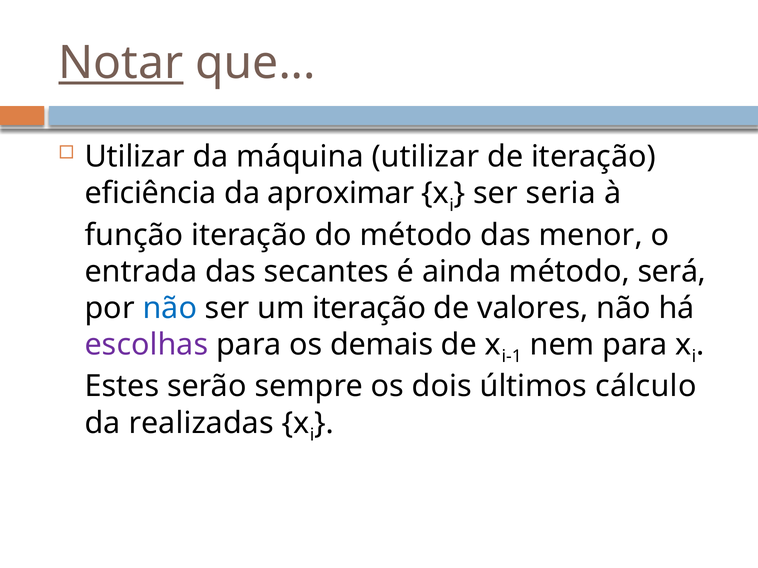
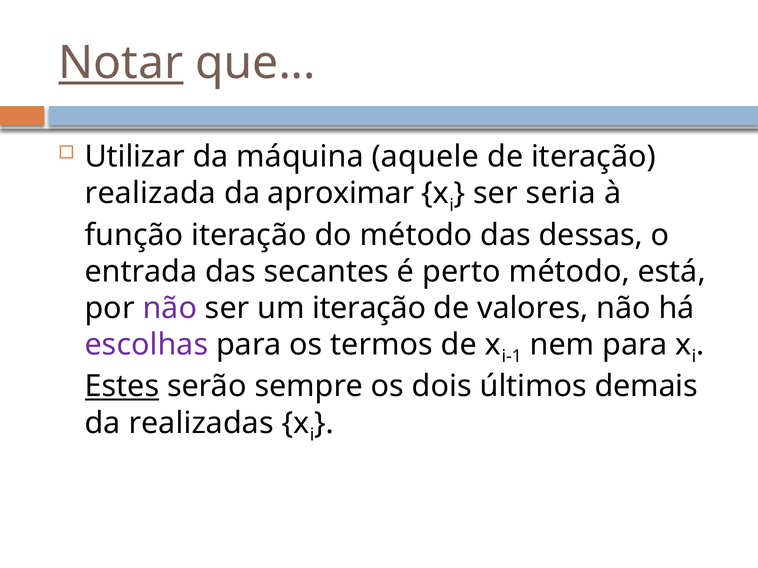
máquina utilizar: utilizar -> aquele
eficiência: eficiência -> realizada
menor: menor -> dessas
ainda: ainda -> perto
será: será -> está
não at (170, 308) colour: blue -> purple
demais: demais -> termos
Estes underline: none -> present
cálculo: cálculo -> demais
